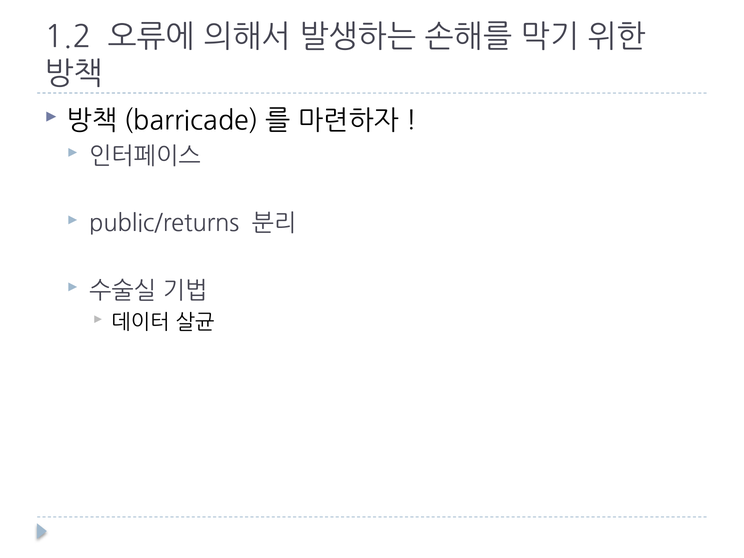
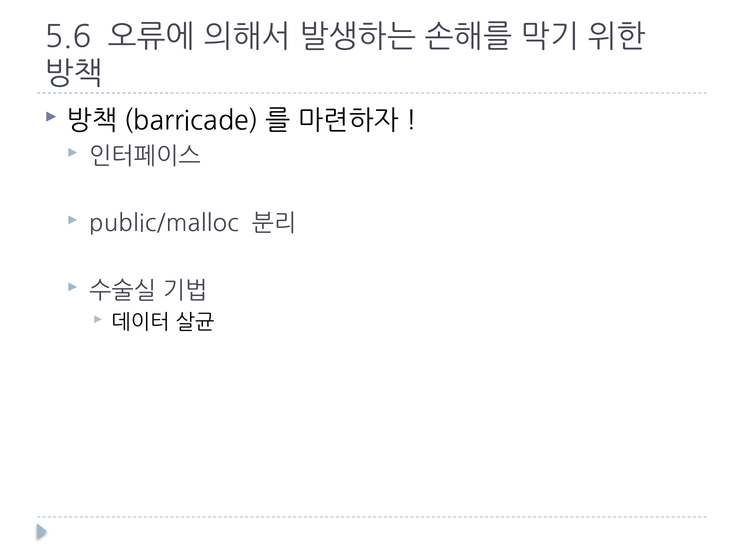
1.2: 1.2 -> 5.6
public/returns: public/returns -> public/malloc
